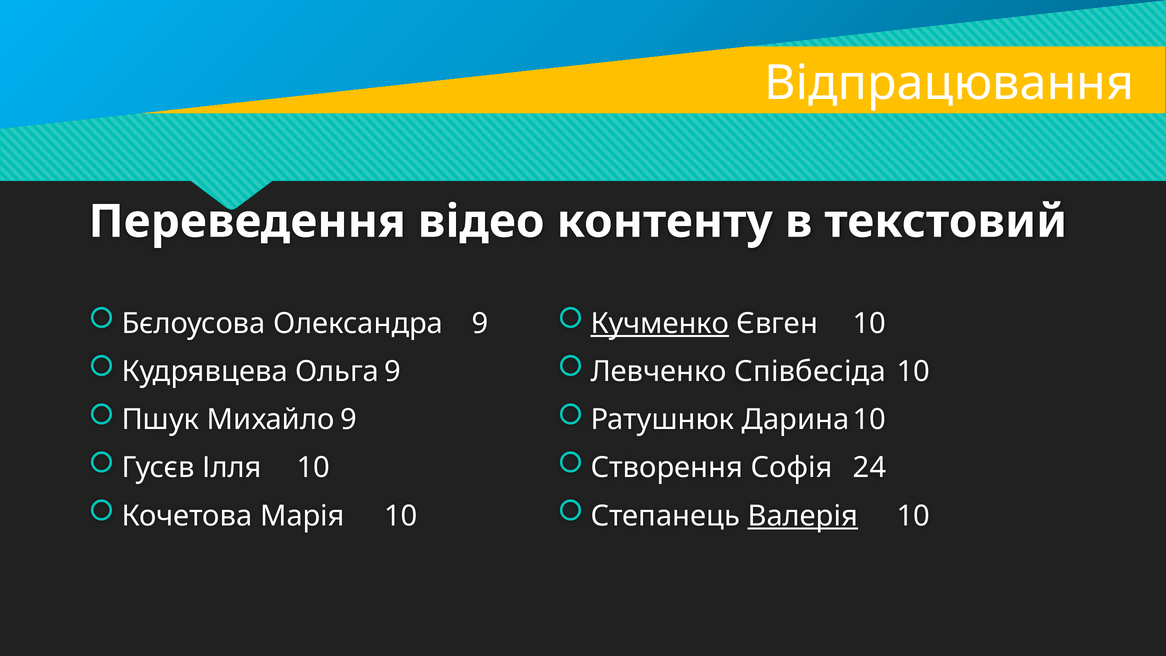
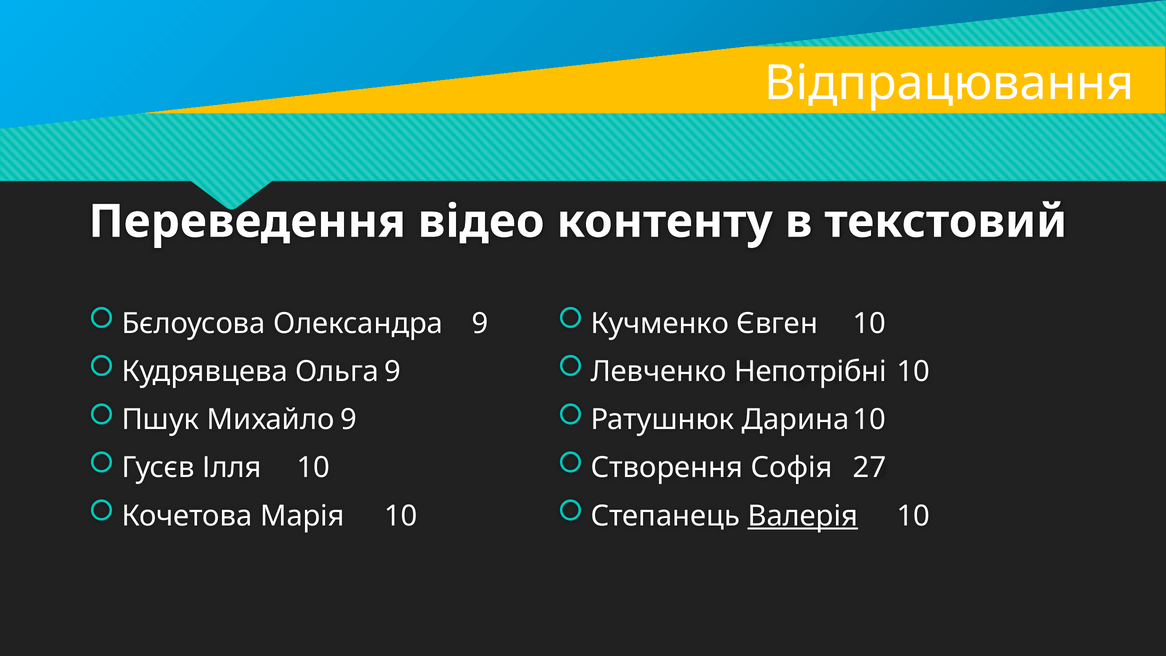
Кучменко underline: present -> none
Співбесіда: Співбесіда -> Непотрібні
24: 24 -> 27
